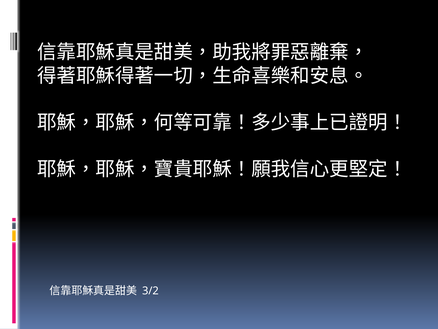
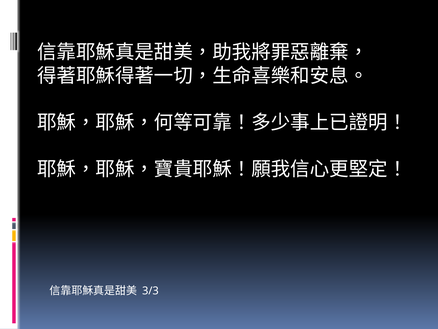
3/2: 3/2 -> 3/3
